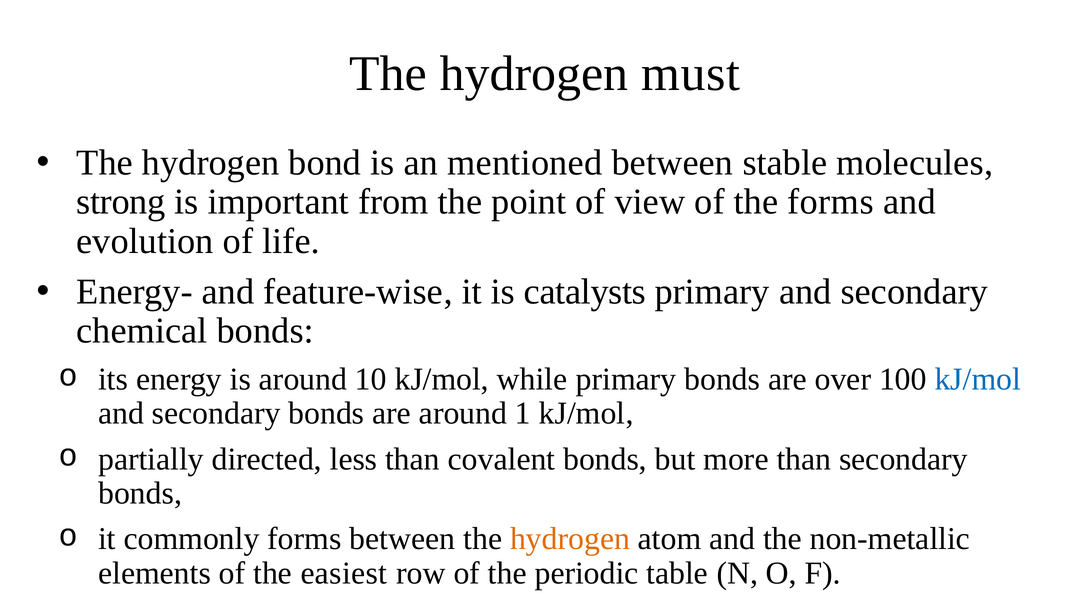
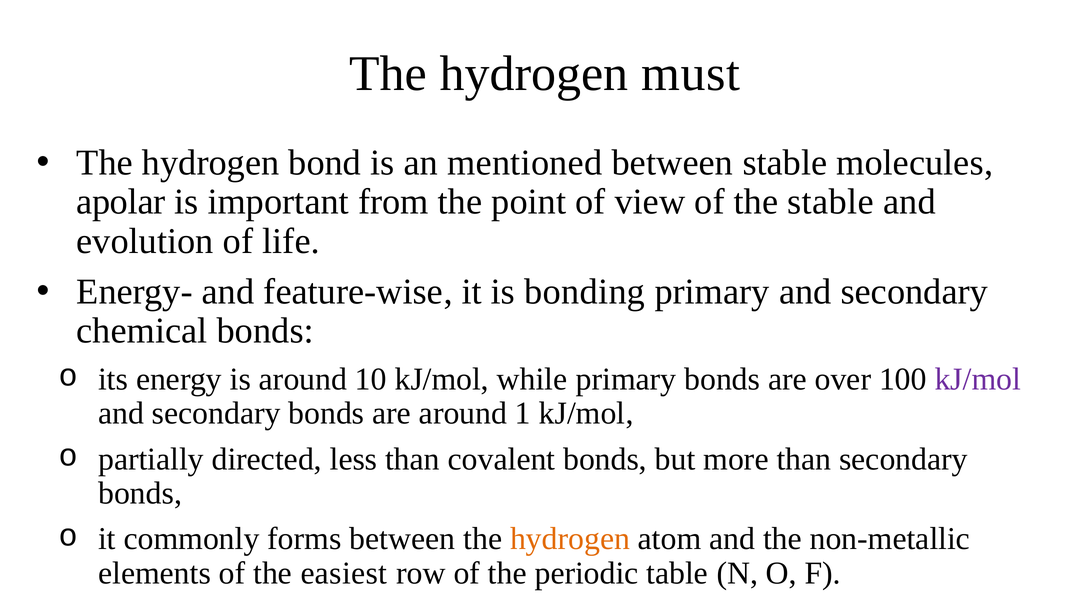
strong: strong -> apolar
the forms: forms -> stable
catalysts: catalysts -> bonding
kJ/mol at (978, 380) colour: blue -> purple
